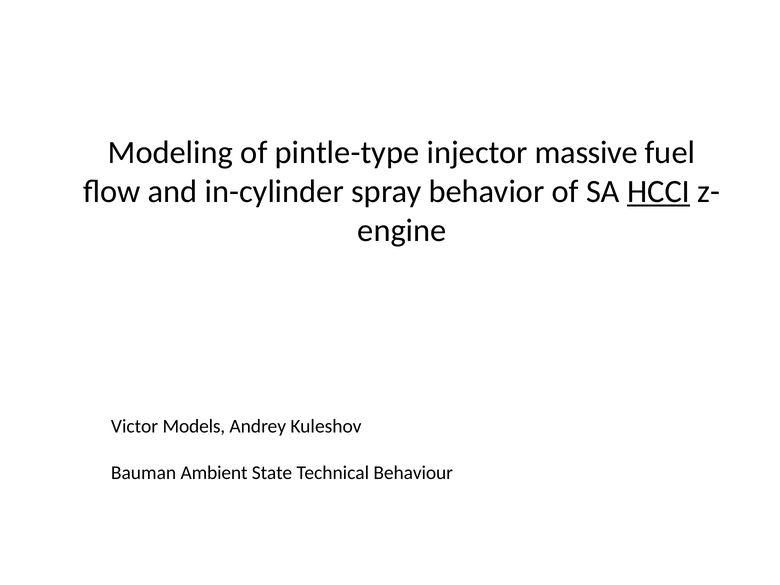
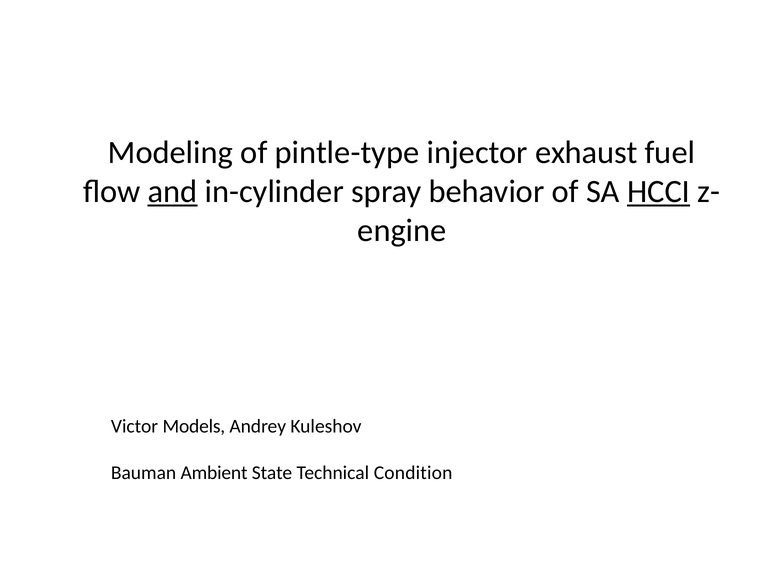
massive: massive -> exhaust
and underline: none -> present
Behaviour: Behaviour -> Condition
